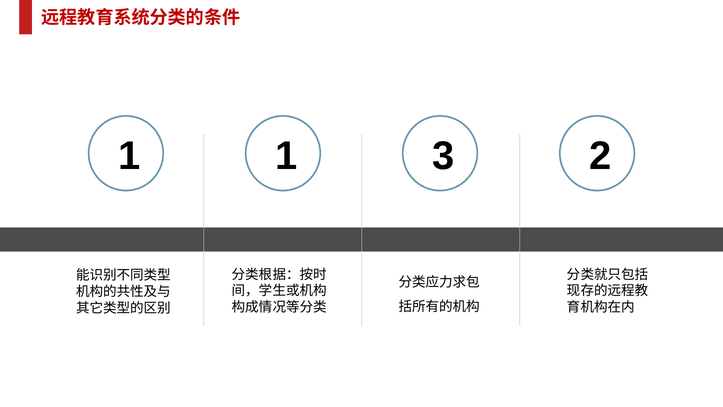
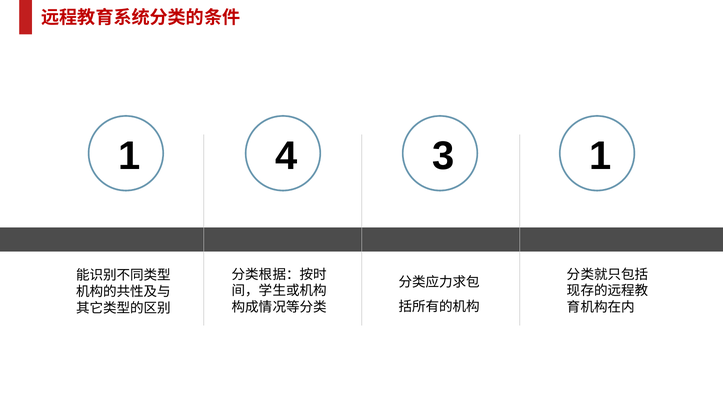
1 1: 1 -> 4
3 2: 2 -> 1
